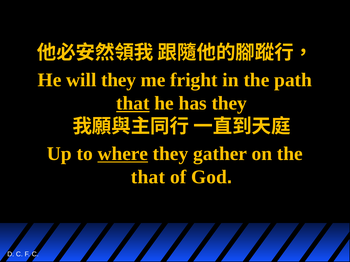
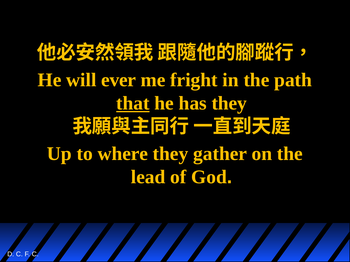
will they: they -> ever
where underline: present -> none
that at (148, 177): that -> lead
